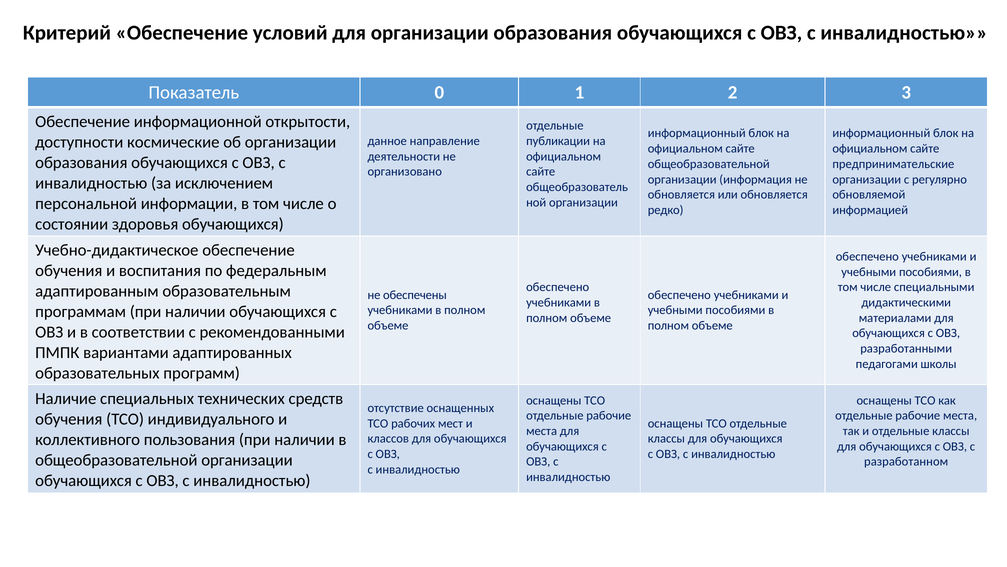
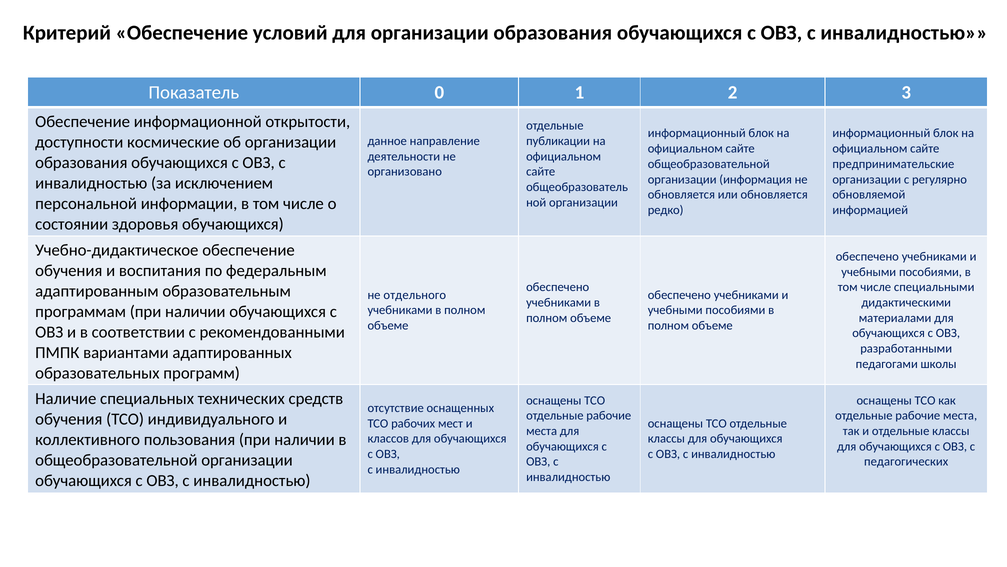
обеспечены: обеспечены -> отдельного
разработанном: разработанном -> педагогических
